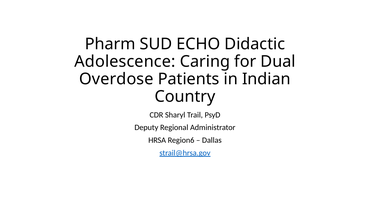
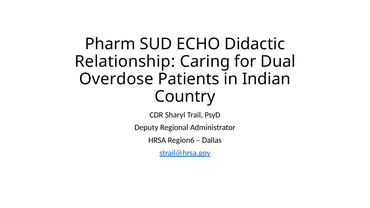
Adolescence: Adolescence -> Relationship
